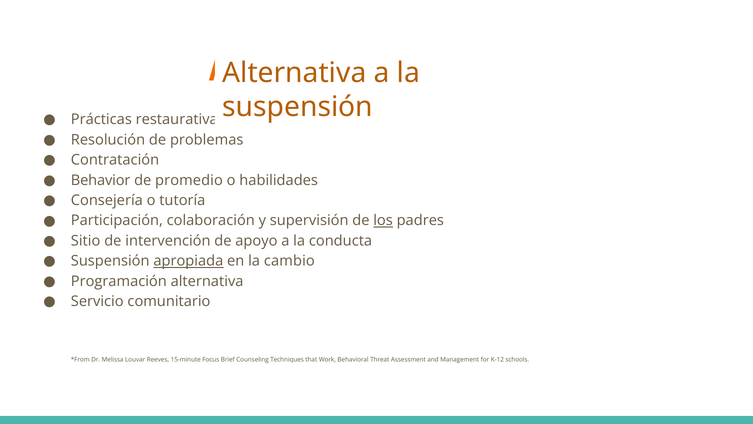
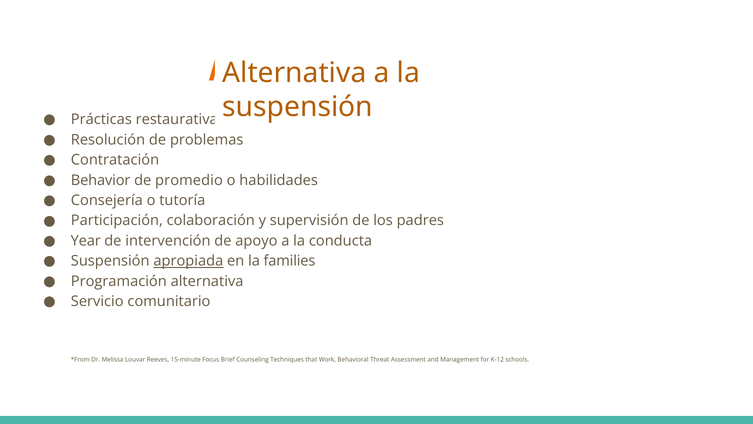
los underline: present -> none
Sitio: Sitio -> Year
cambio: cambio -> families
